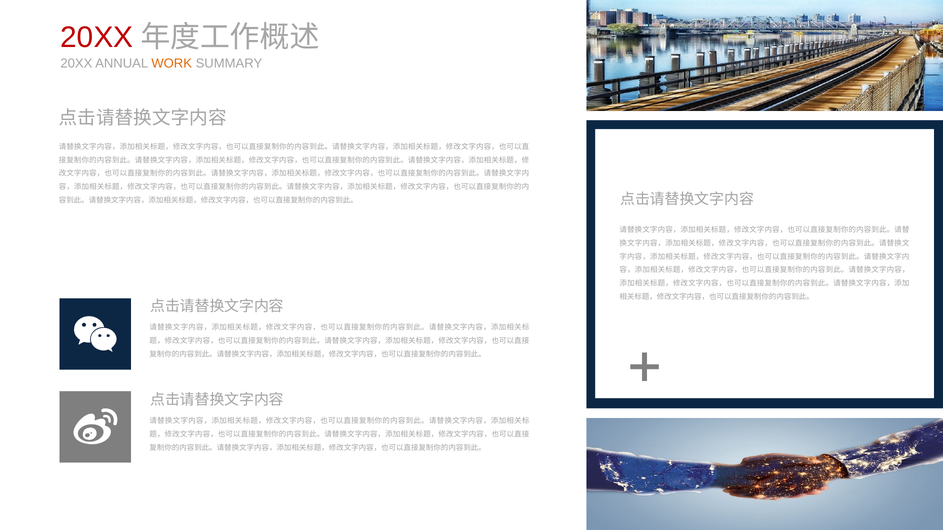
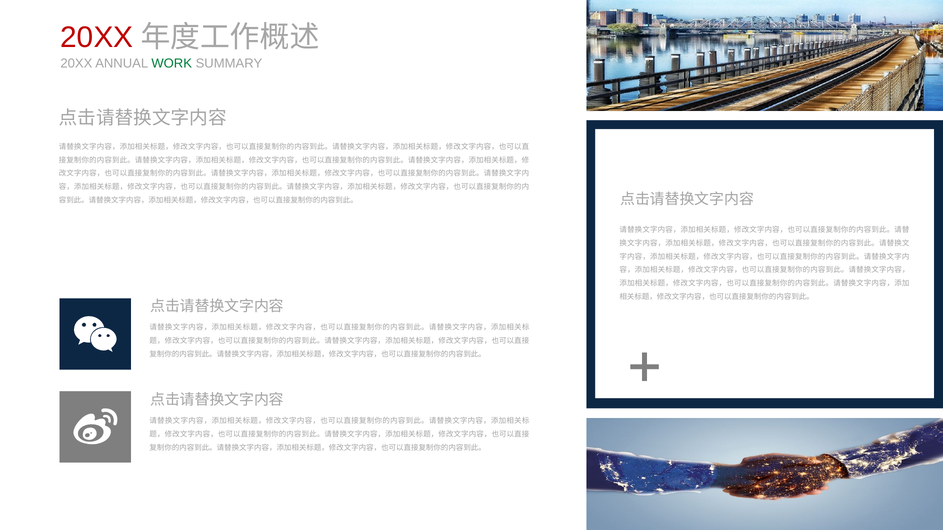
WORK colour: orange -> green
